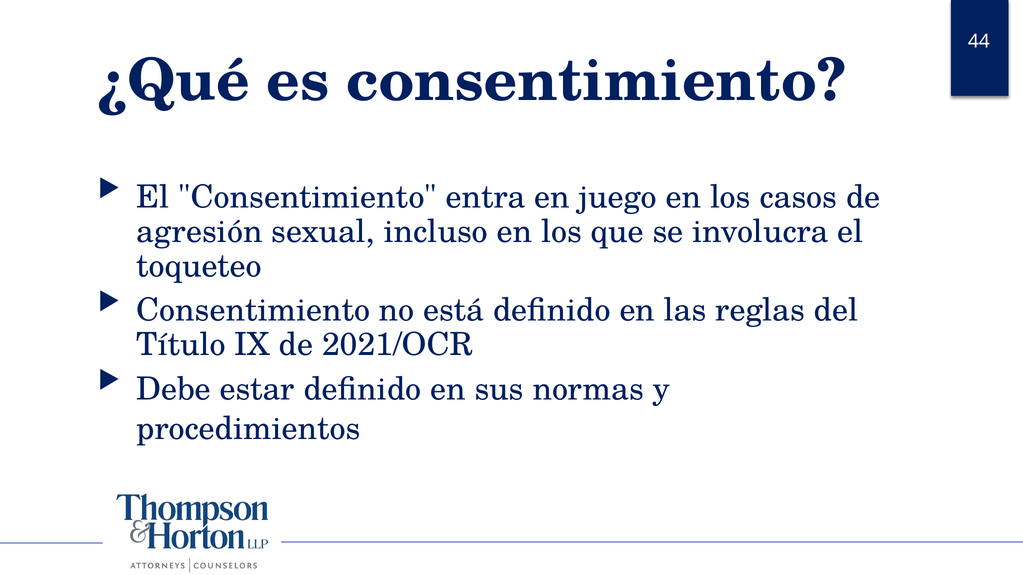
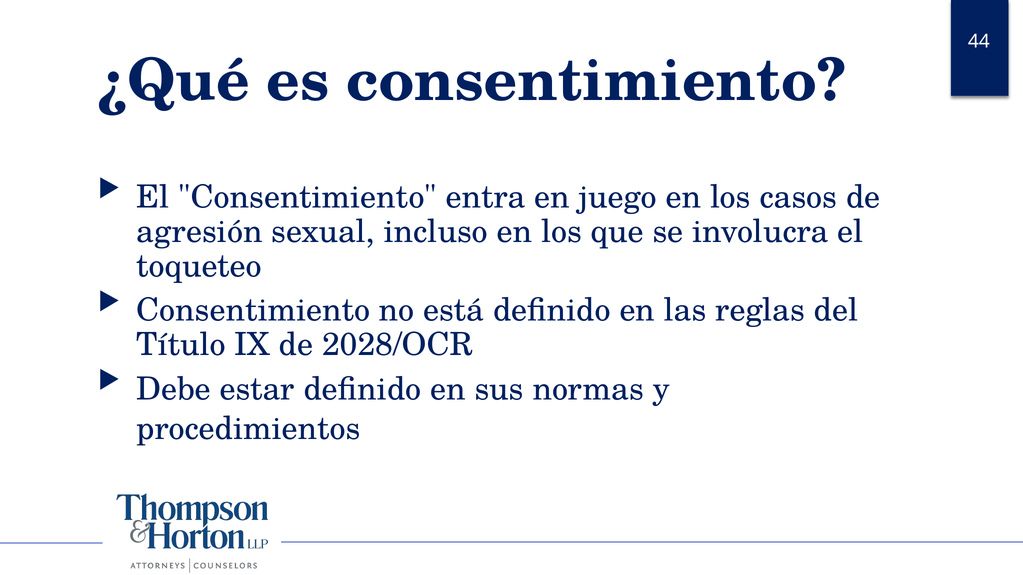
2021/OCR: 2021/OCR -> 2028/OCR
